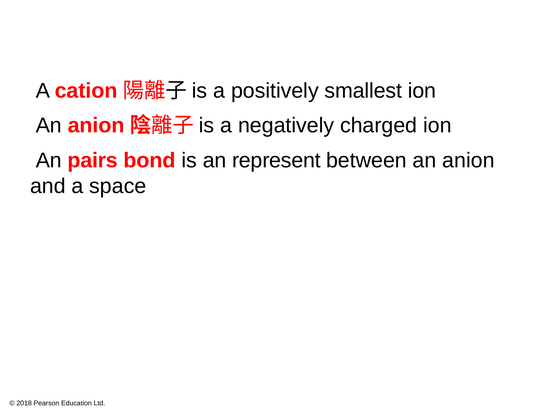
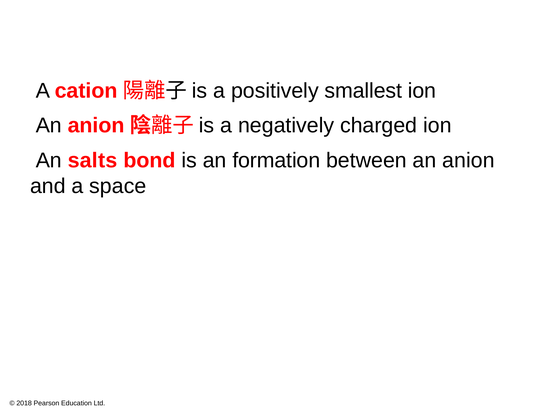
pairs: pairs -> salts
represent: represent -> formation
